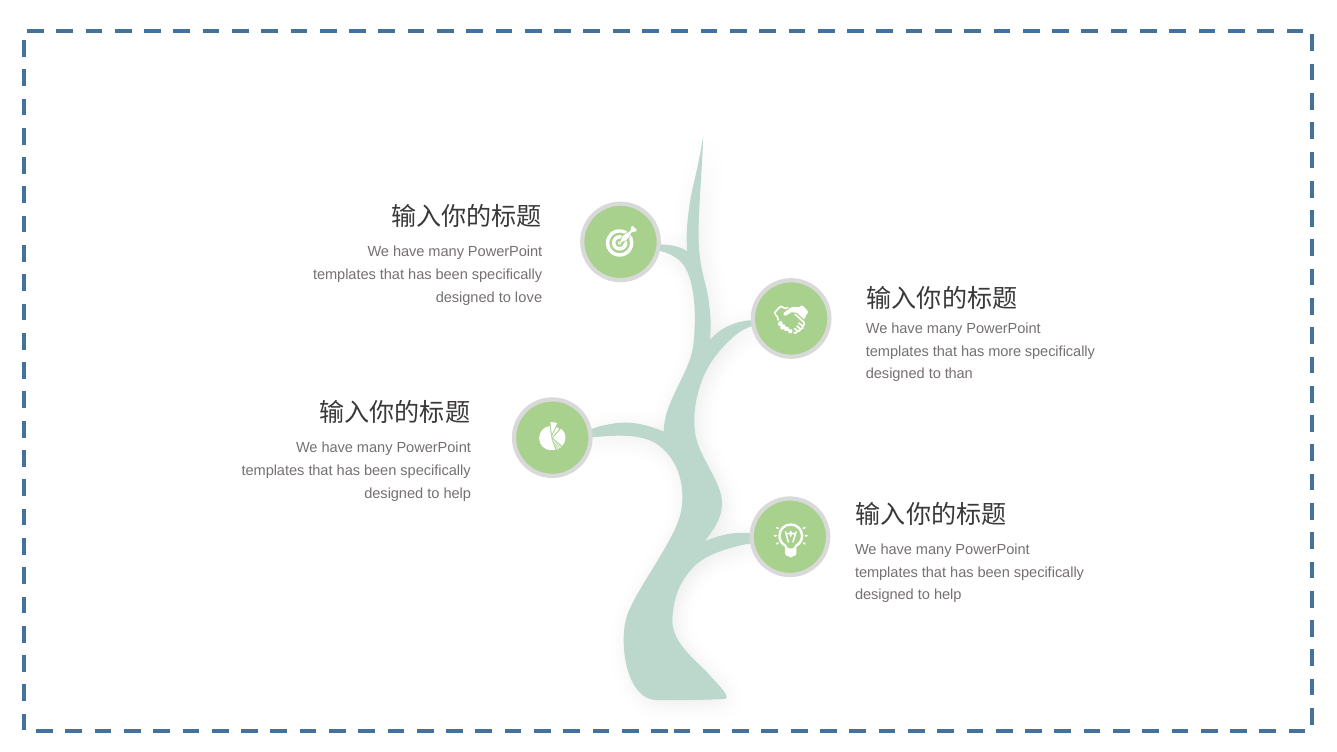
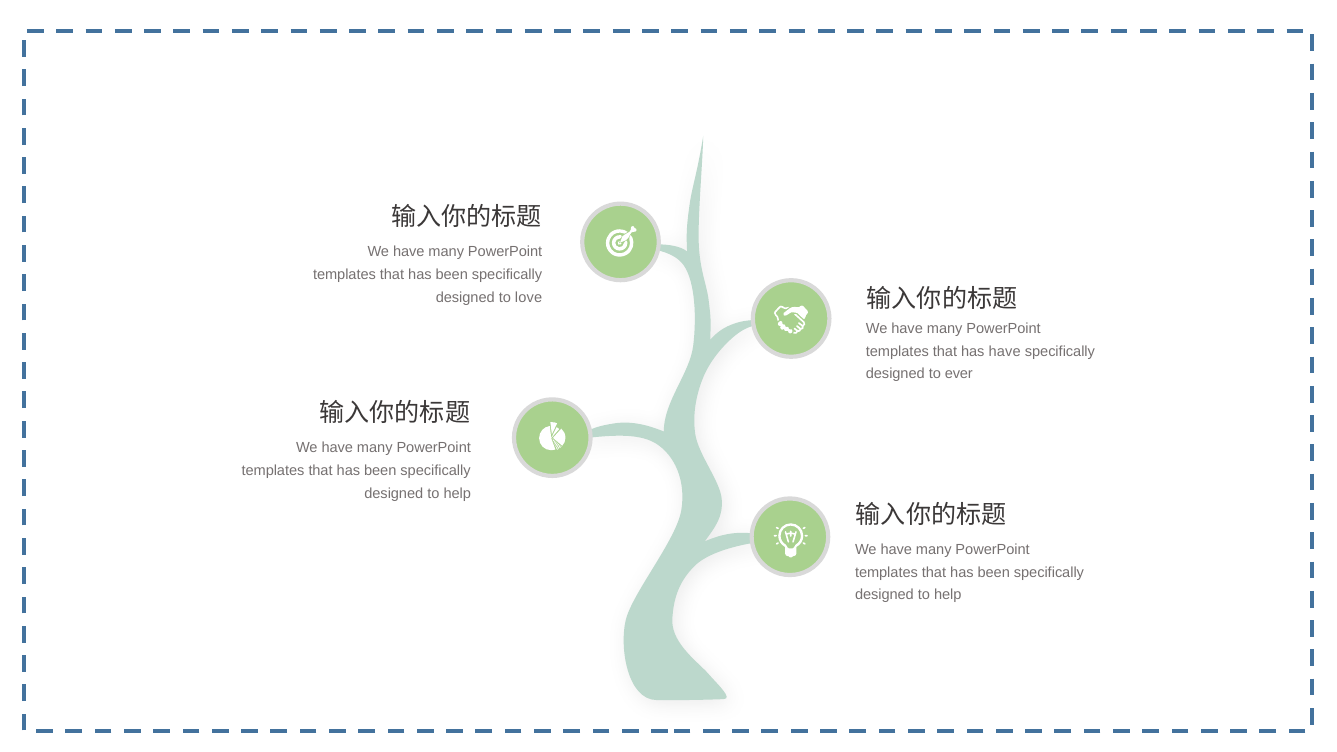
has more: more -> have
than: than -> ever
